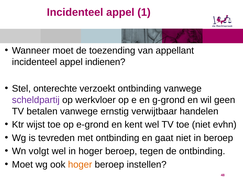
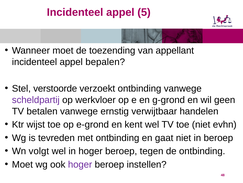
1: 1 -> 5
indienen: indienen -> bepalen
onterechte: onterechte -> verstoorde
hoger at (80, 164) colour: orange -> purple
